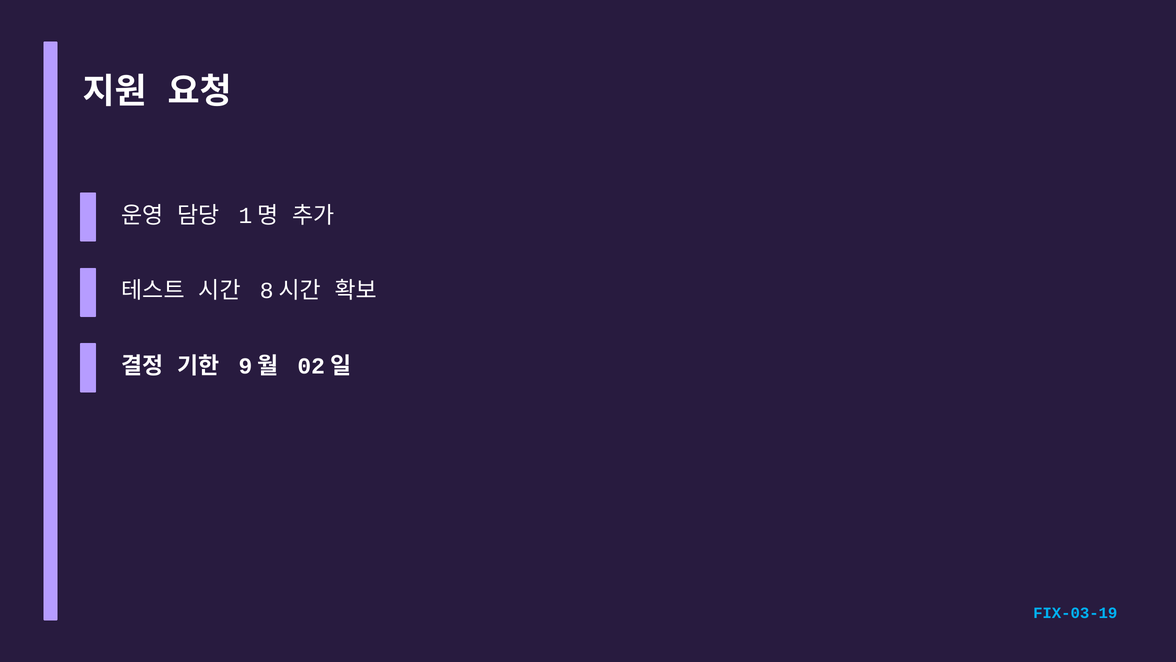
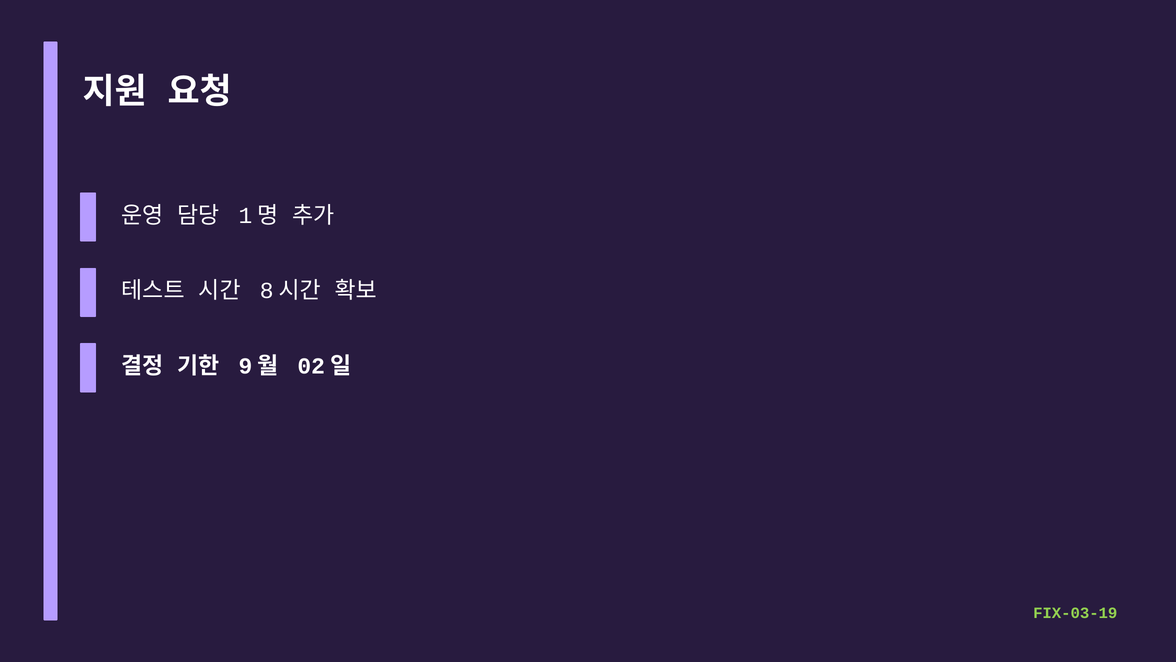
FIX-03-19 colour: light blue -> light green
